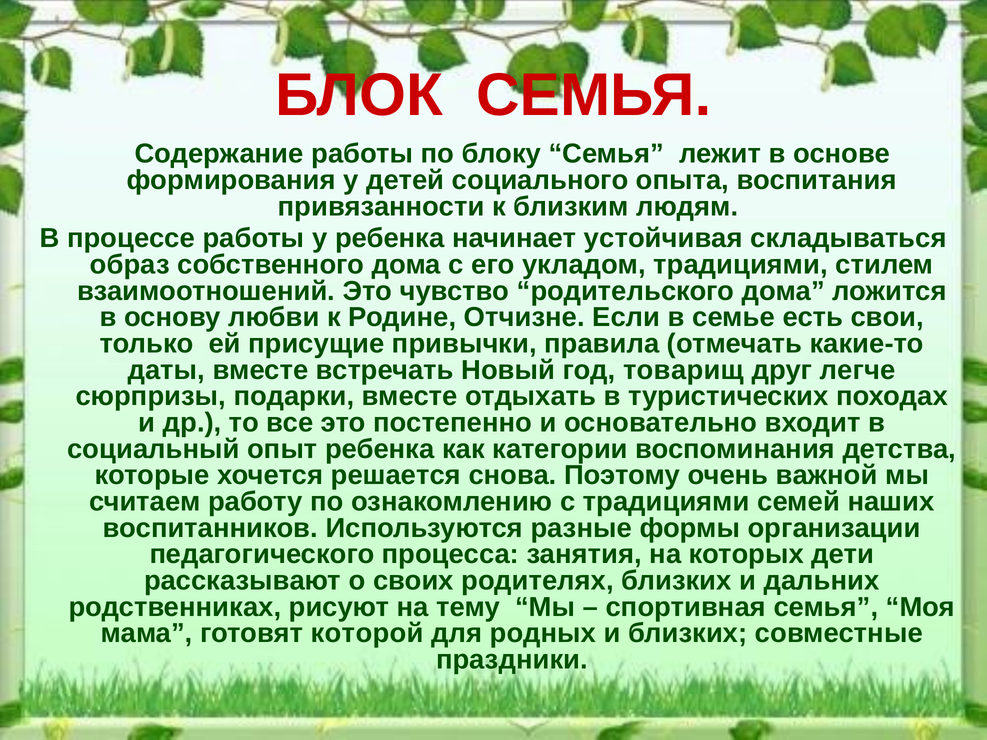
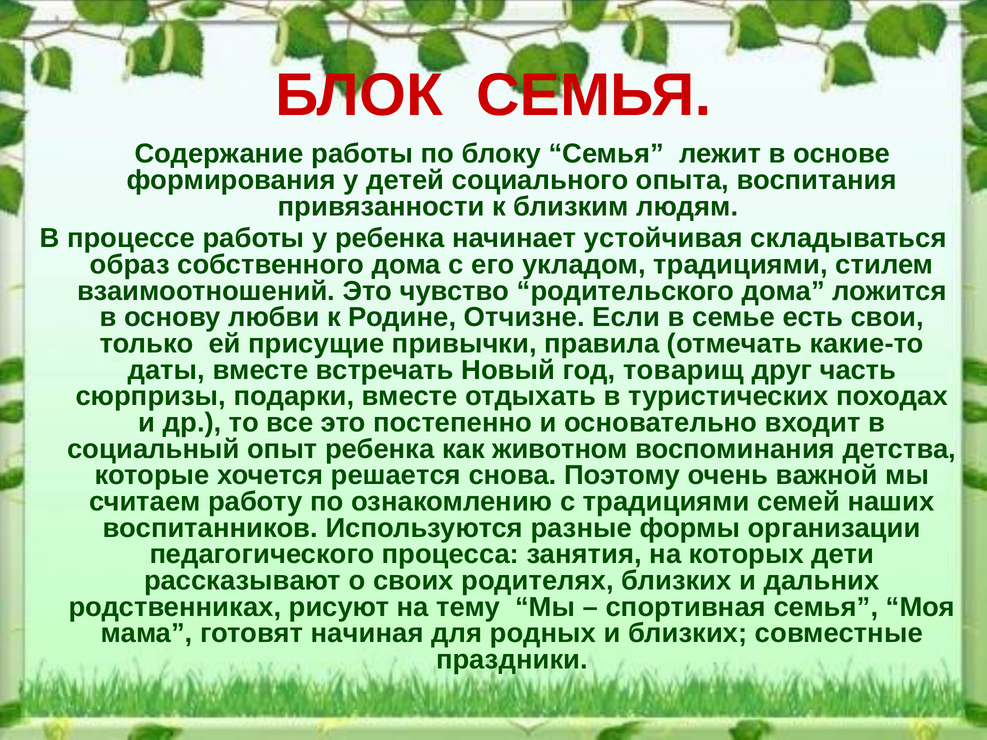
легче: легче -> часть
категории: категории -> животном
которой: которой -> начиная
